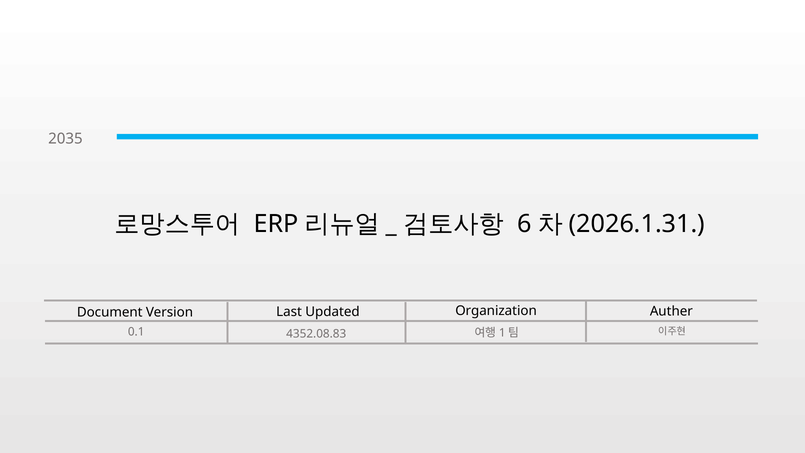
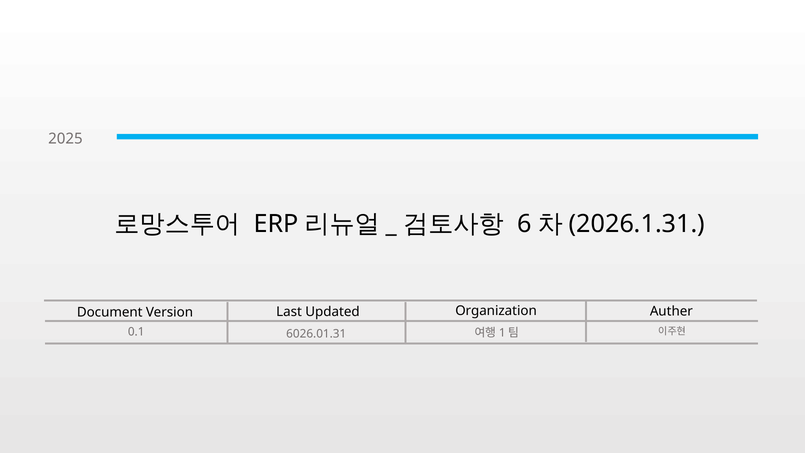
2035: 2035 -> 2025
4352.08.83: 4352.08.83 -> 6026.01.31
